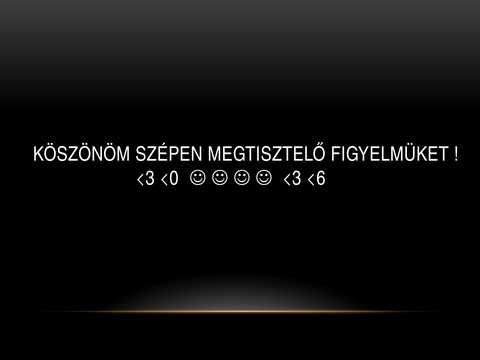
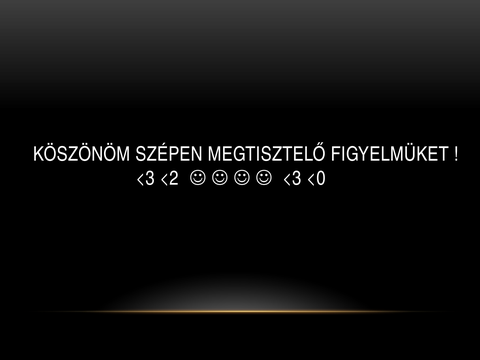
<0: <0 -> <2
<6: <6 -> <0
